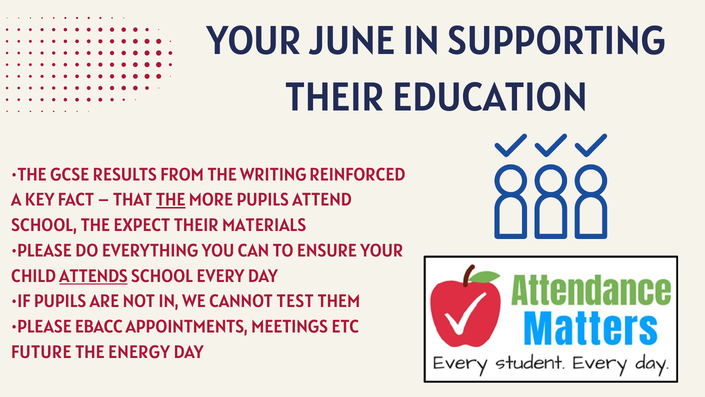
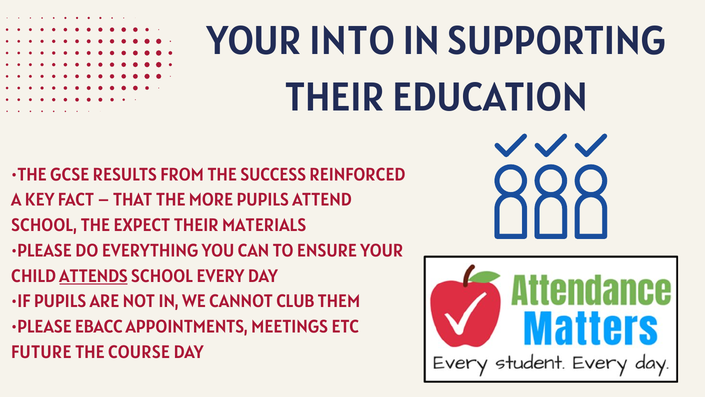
JUNE: JUNE -> INTO
WRITING: WRITING -> SUCCESS
THE at (171, 200) underline: present -> none
TEST: TEST -> CLUB
ENERGY: ENERGY -> COURSE
